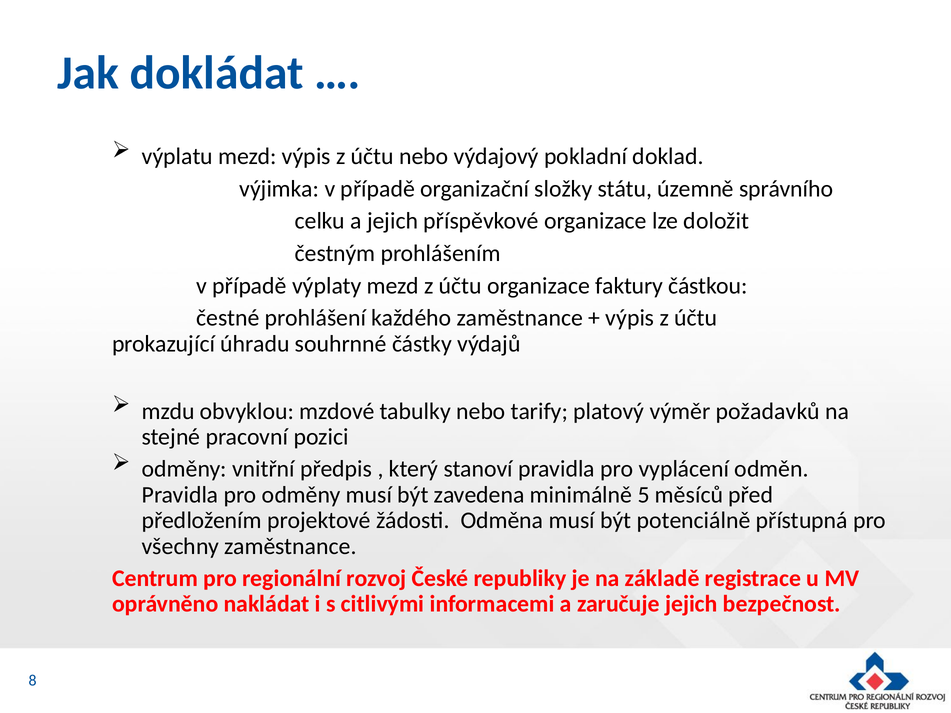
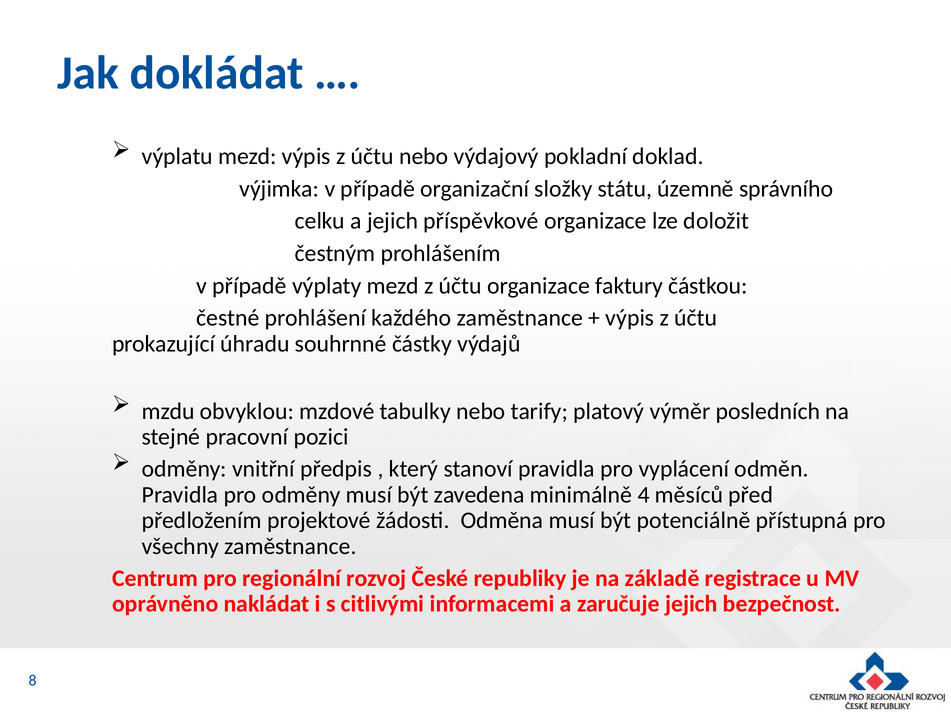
požadavků: požadavků -> posledních
5: 5 -> 4
